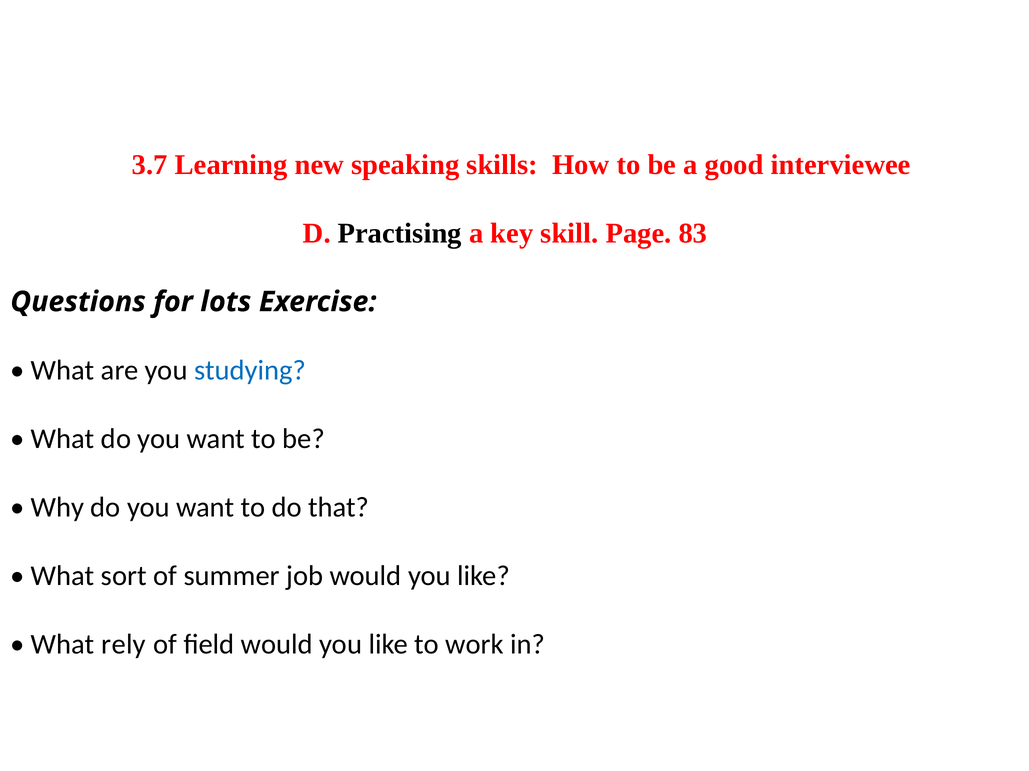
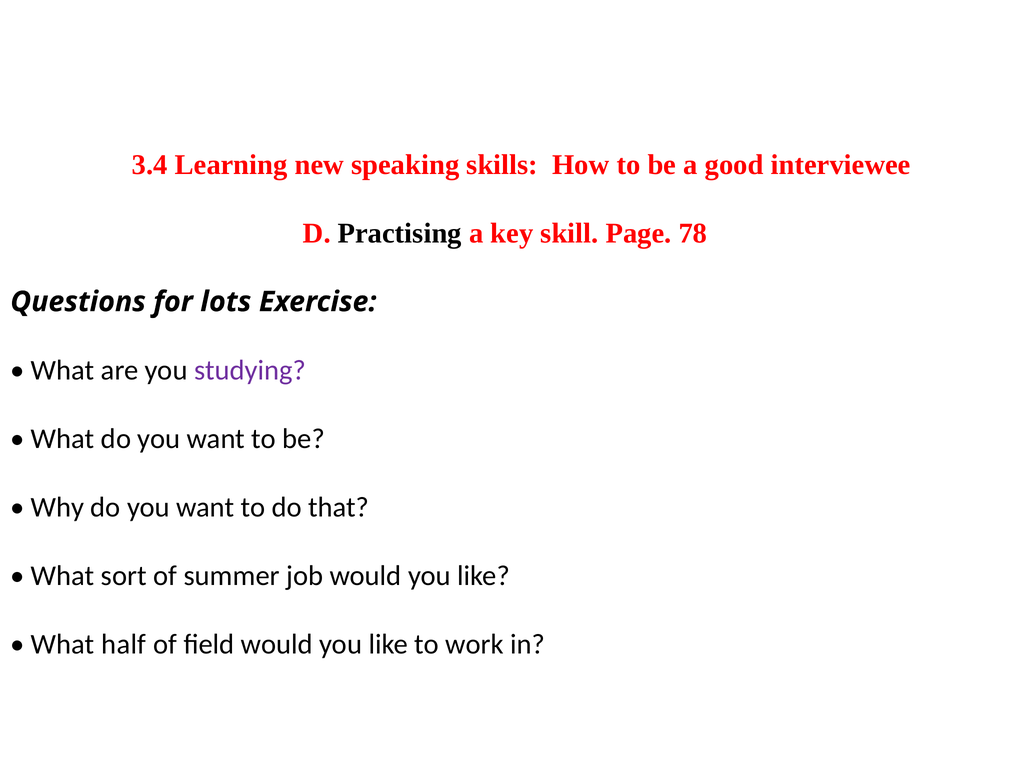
3.7: 3.7 -> 3.4
83: 83 -> 78
studying colour: blue -> purple
rely: rely -> half
